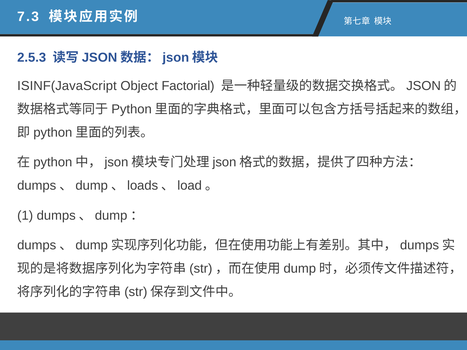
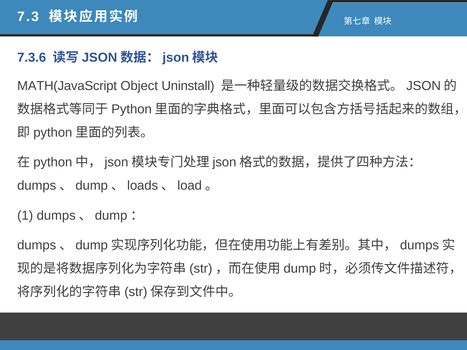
2.5.3: 2.5.3 -> 7.3.6
ISINF(JavaScript: ISINF(JavaScript -> MATH(JavaScript
Factorial: Factorial -> Uninstall
